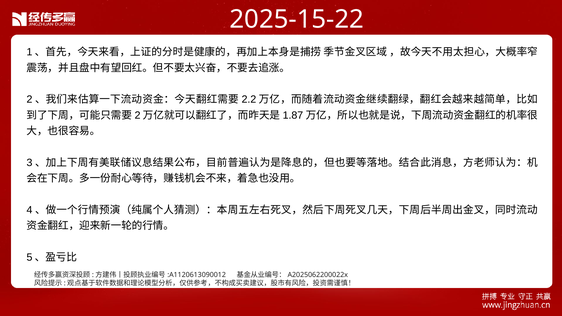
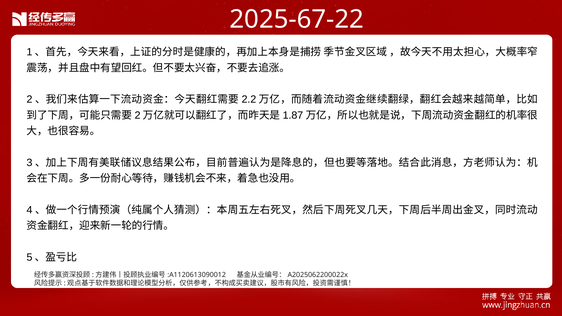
2025-15-22: 2025-15-22 -> 2025-67-22
